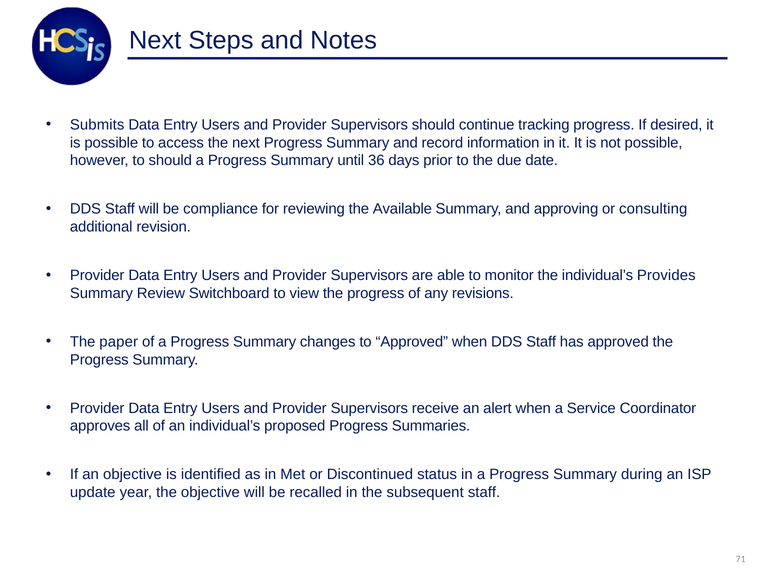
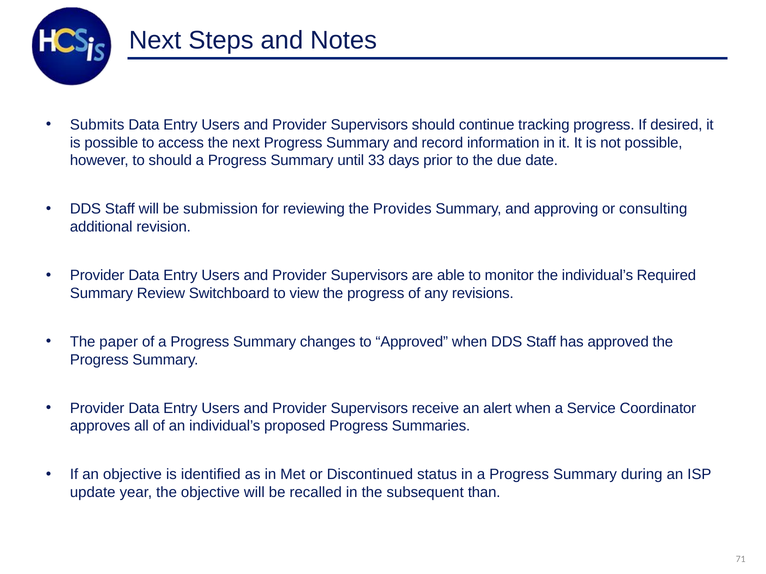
36: 36 -> 33
compliance: compliance -> submission
Available: Available -> Provides
Provides: Provides -> Required
subsequent staff: staff -> than
